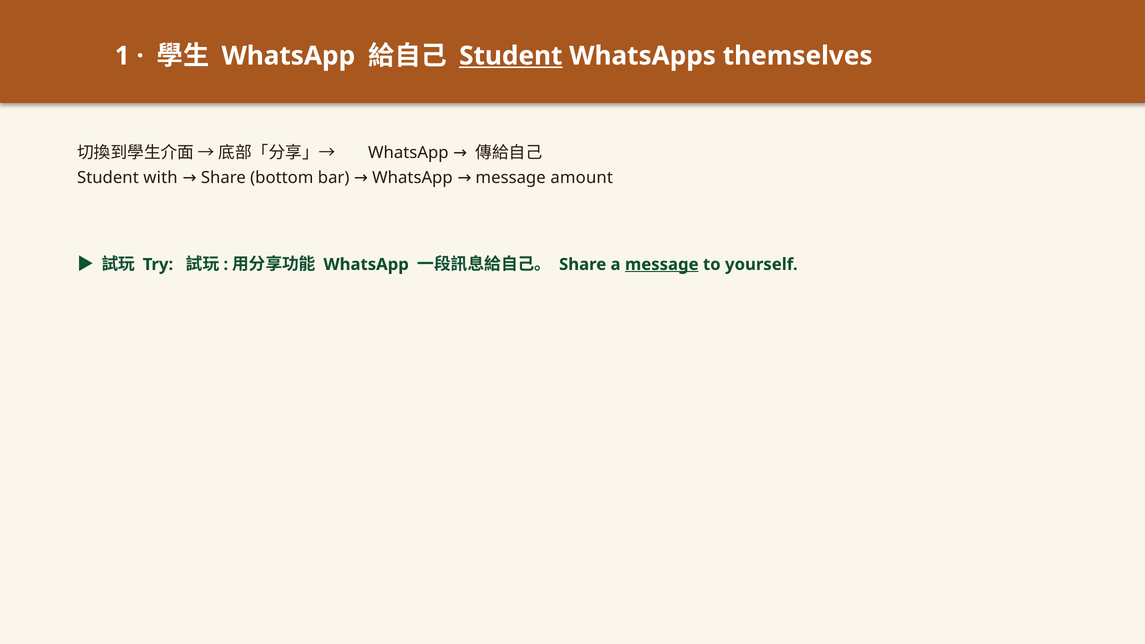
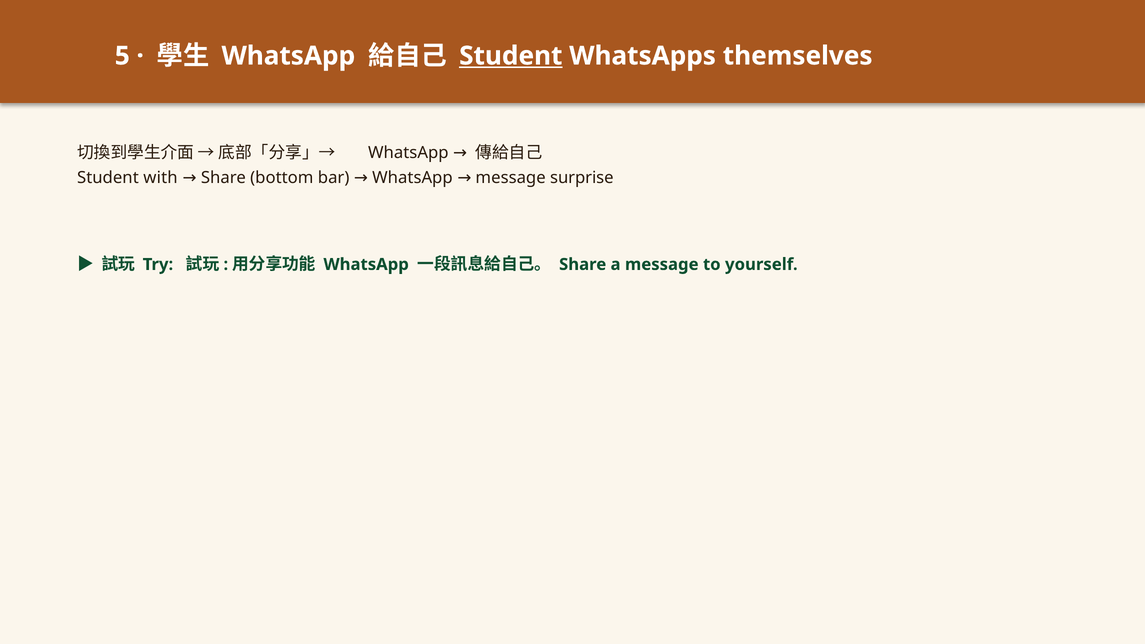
1: 1 -> 5
amount: amount -> surprise
message at (662, 264) underline: present -> none
